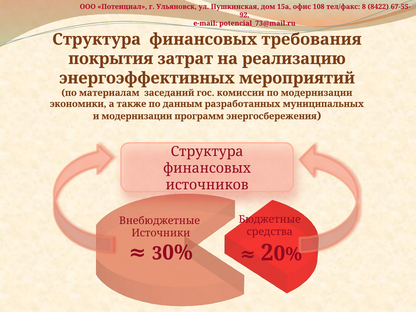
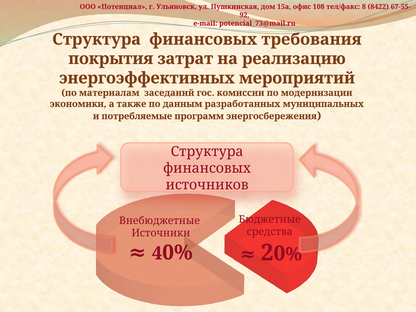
и модернизации: модернизации -> потребляемые
3: 3 -> 4
